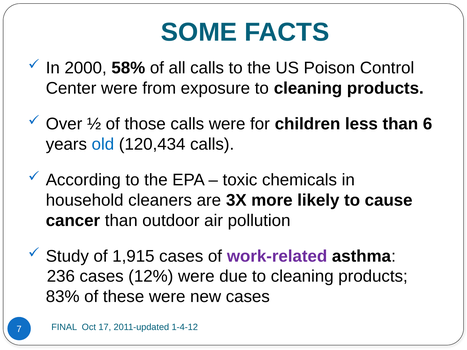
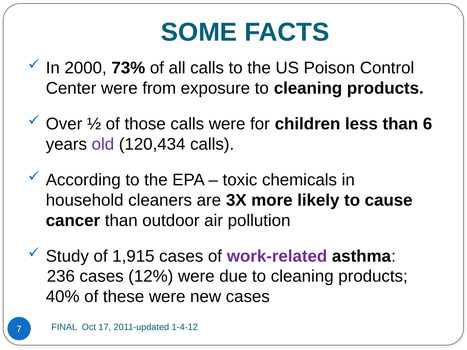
58%: 58% -> 73%
old colour: blue -> purple
83%: 83% -> 40%
